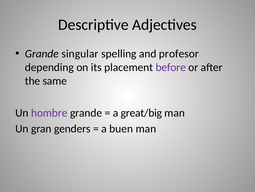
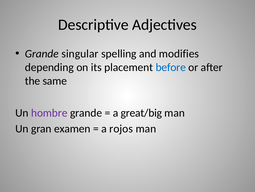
profesor: profesor -> modifies
before colour: purple -> blue
genders: genders -> examen
buen: buen -> rojos
